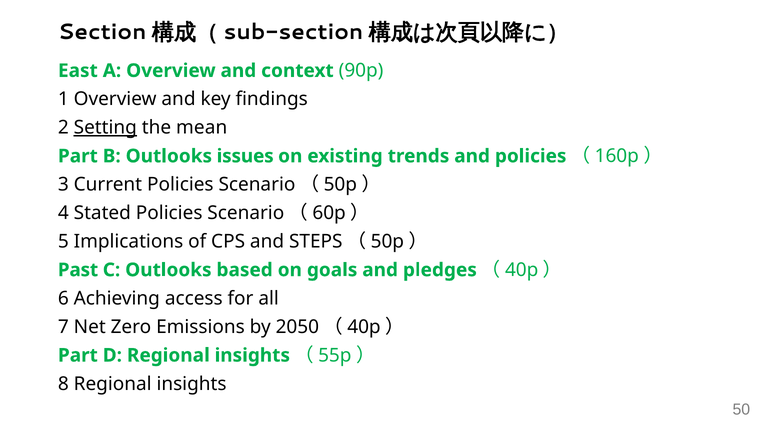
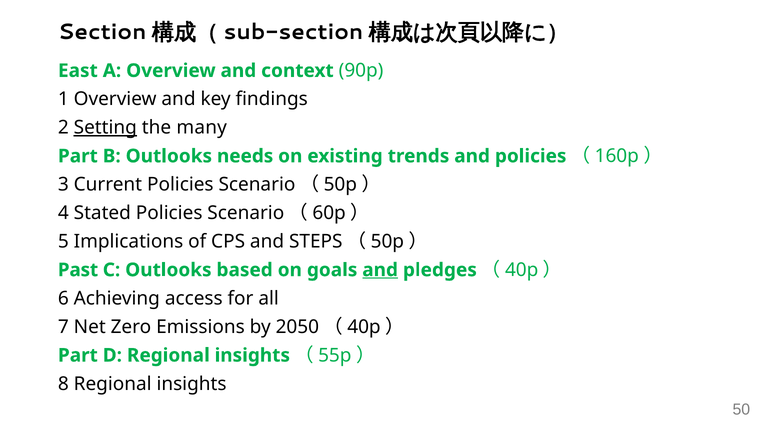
mean: mean -> many
issues: issues -> needs
and at (380, 270) underline: none -> present
